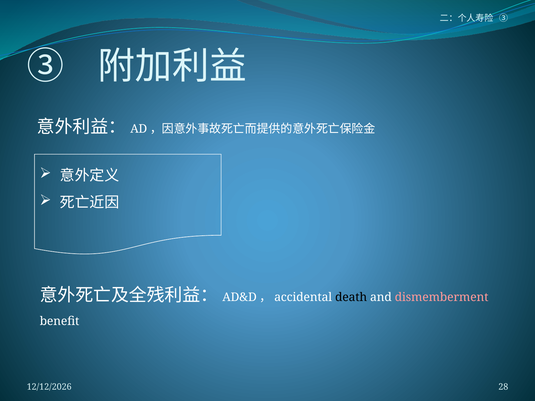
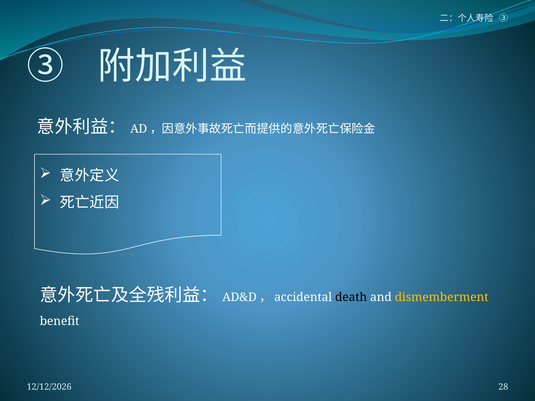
dismemberment colour: pink -> yellow
